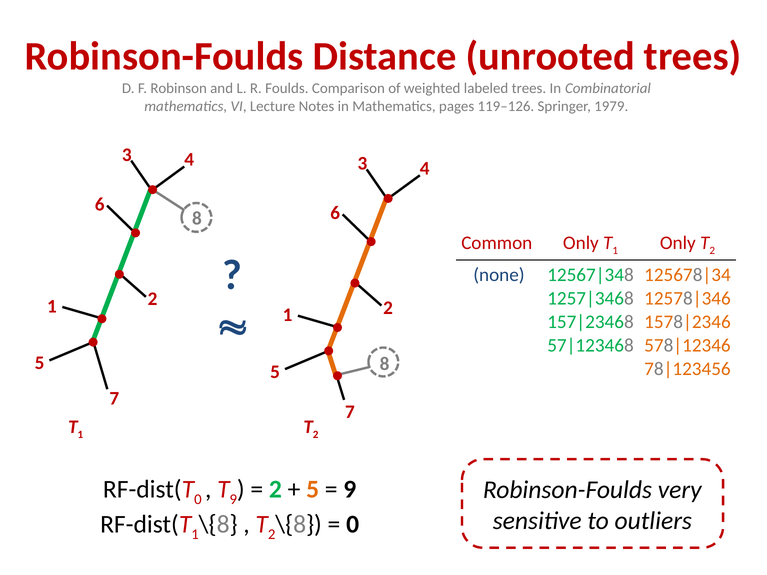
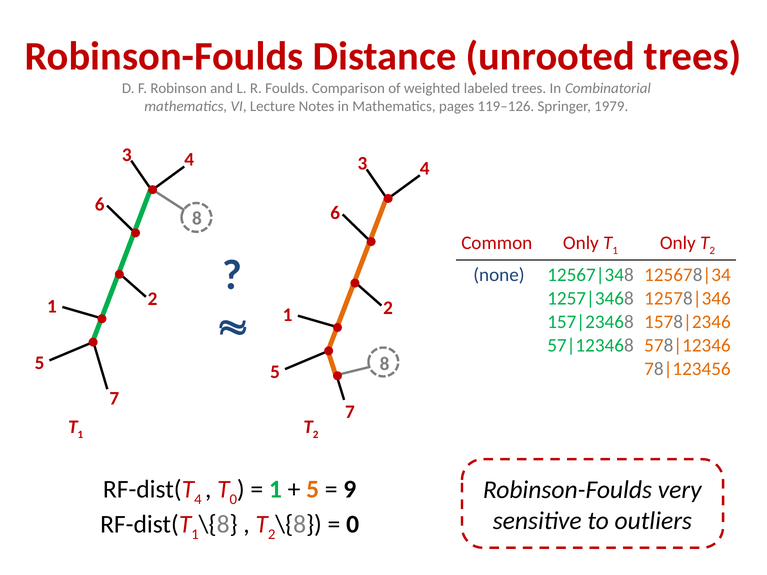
0 at (198, 500): 0 -> 4
9 at (233, 500): 9 -> 0
2 at (275, 490): 2 -> 1
